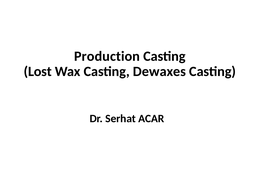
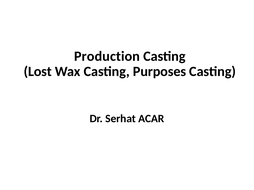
Dewaxes: Dewaxes -> Purposes
